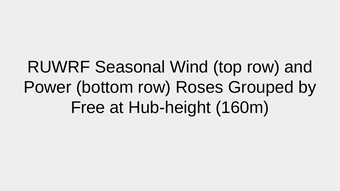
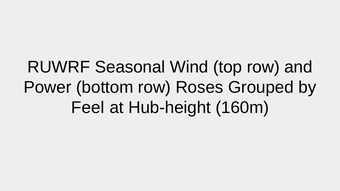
Free: Free -> Feel
